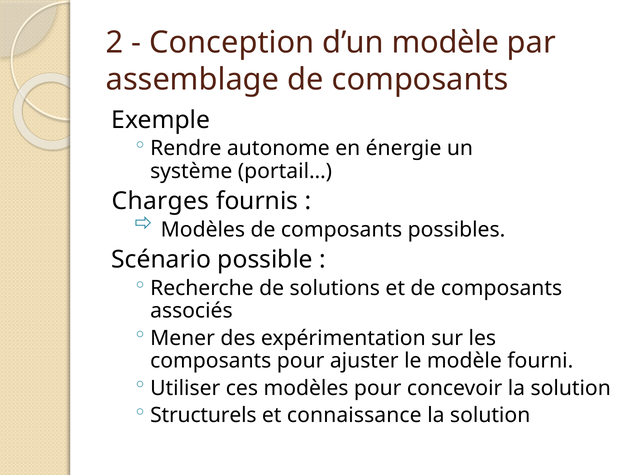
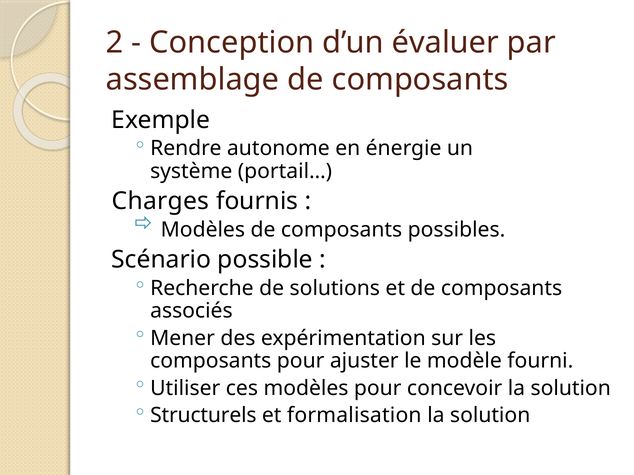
d’un modèle: modèle -> évaluer
connaissance: connaissance -> formalisation
